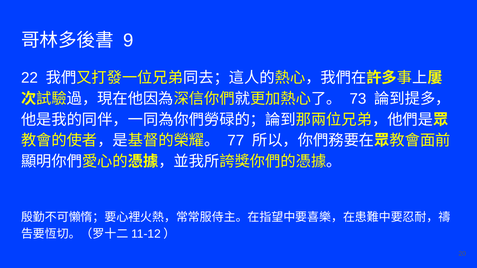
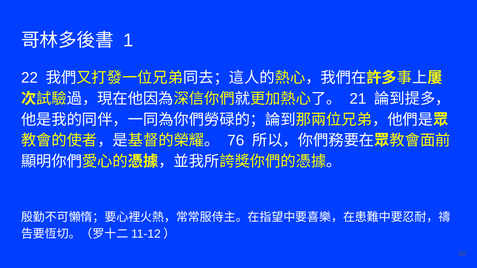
9: 9 -> 1
73: 73 -> 21
77: 77 -> 76
